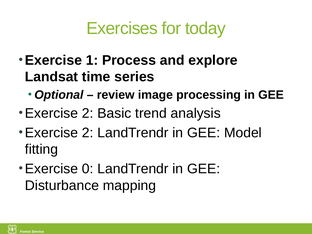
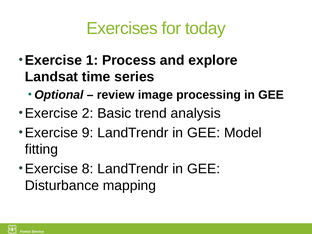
2 at (88, 133): 2 -> 9
0: 0 -> 8
